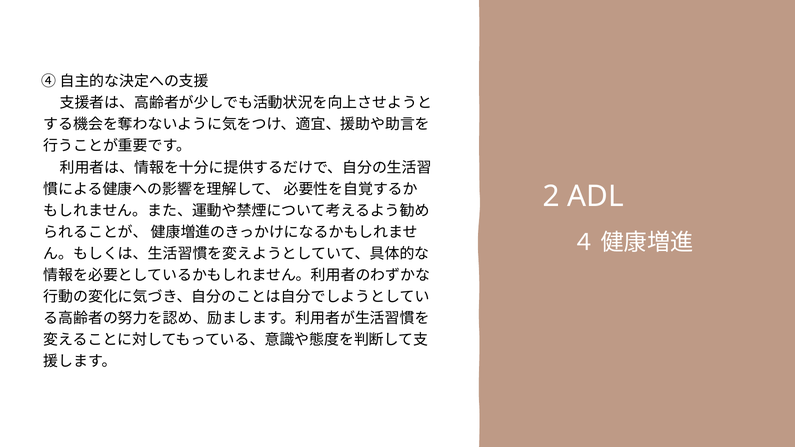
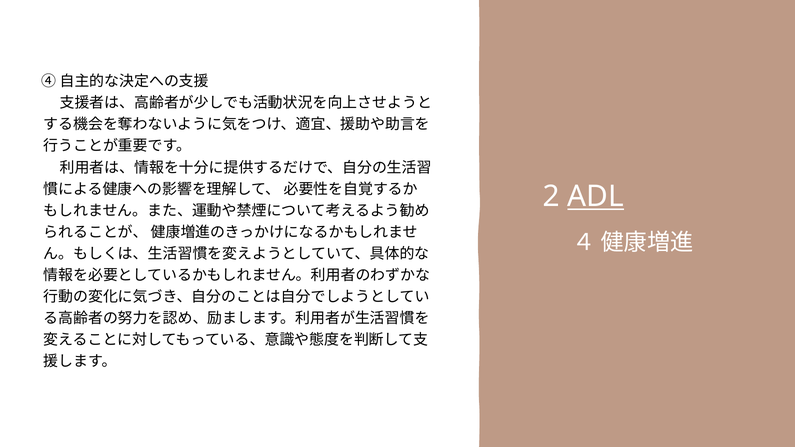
ADL underline: none -> present
